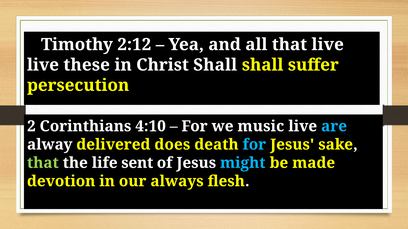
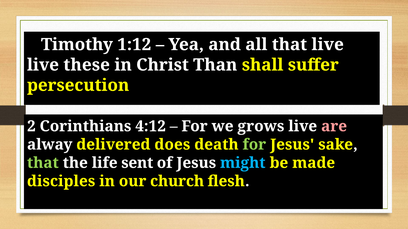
2:12: 2:12 -> 1:12
Christ Shall: Shall -> Than
4:10: 4:10 -> 4:12
music: music -> grows
are colour: light blue -> pink
for at (254, 145) colour: light blue -> light green
devotion: devotion -> disciples
always: always -> church
